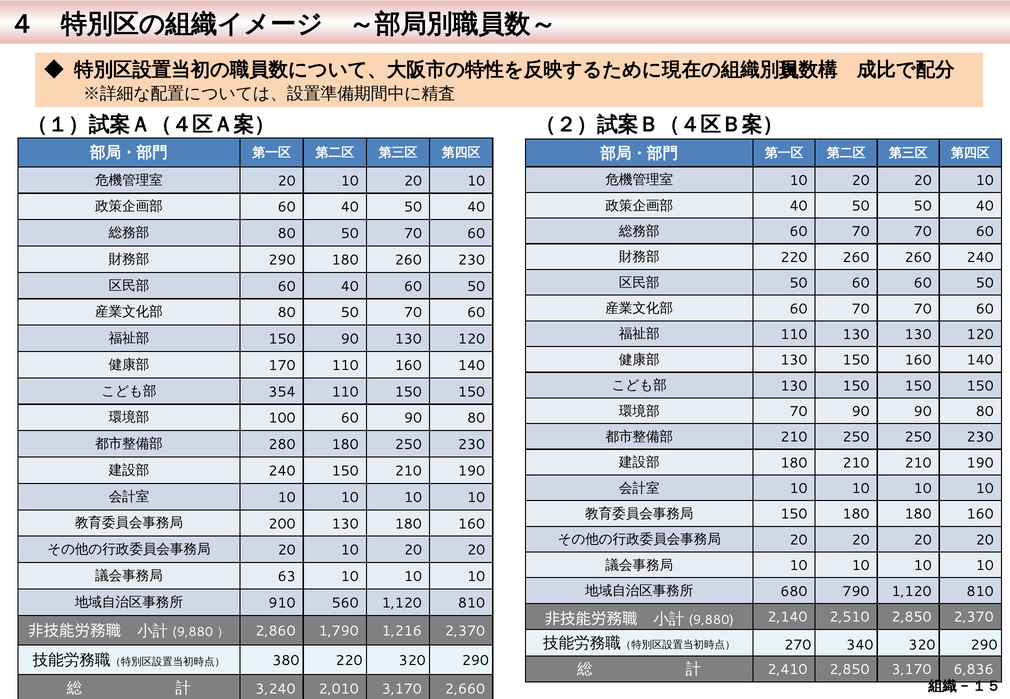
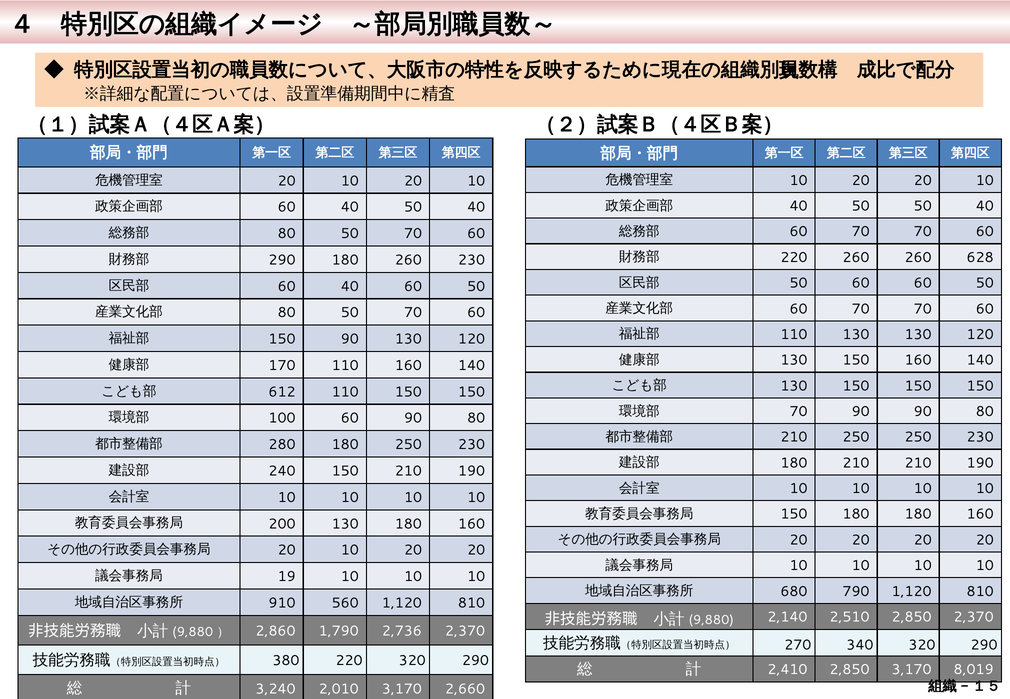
260 240: 240 -> 628
354: 354 -> 612
63: 63 -> 19
1,216: 1,216 -> 2,736
6,836: 6,836 -> 8,019
